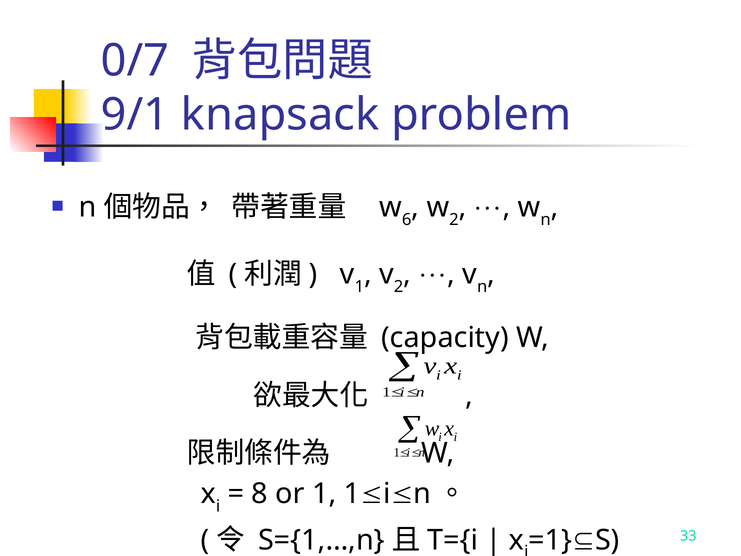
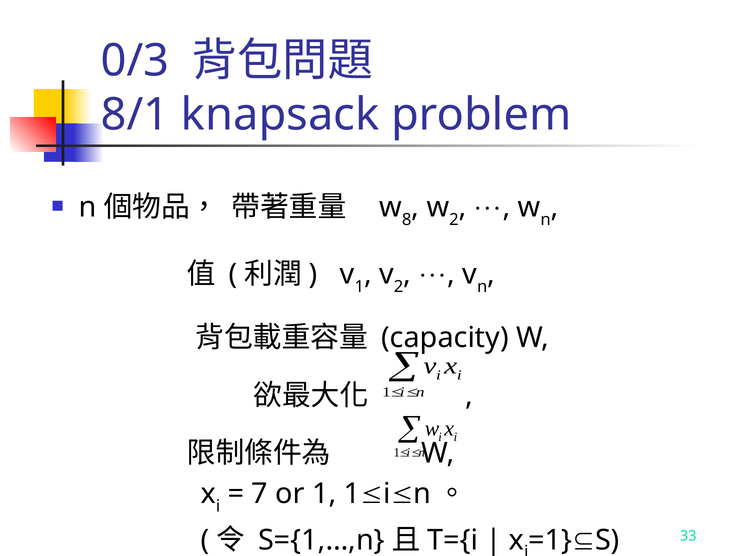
0/7: 0/7 -> 0/3
9/1: 9/1 -> 8/1
6: 6 -> 8
8: 8 -> 7
